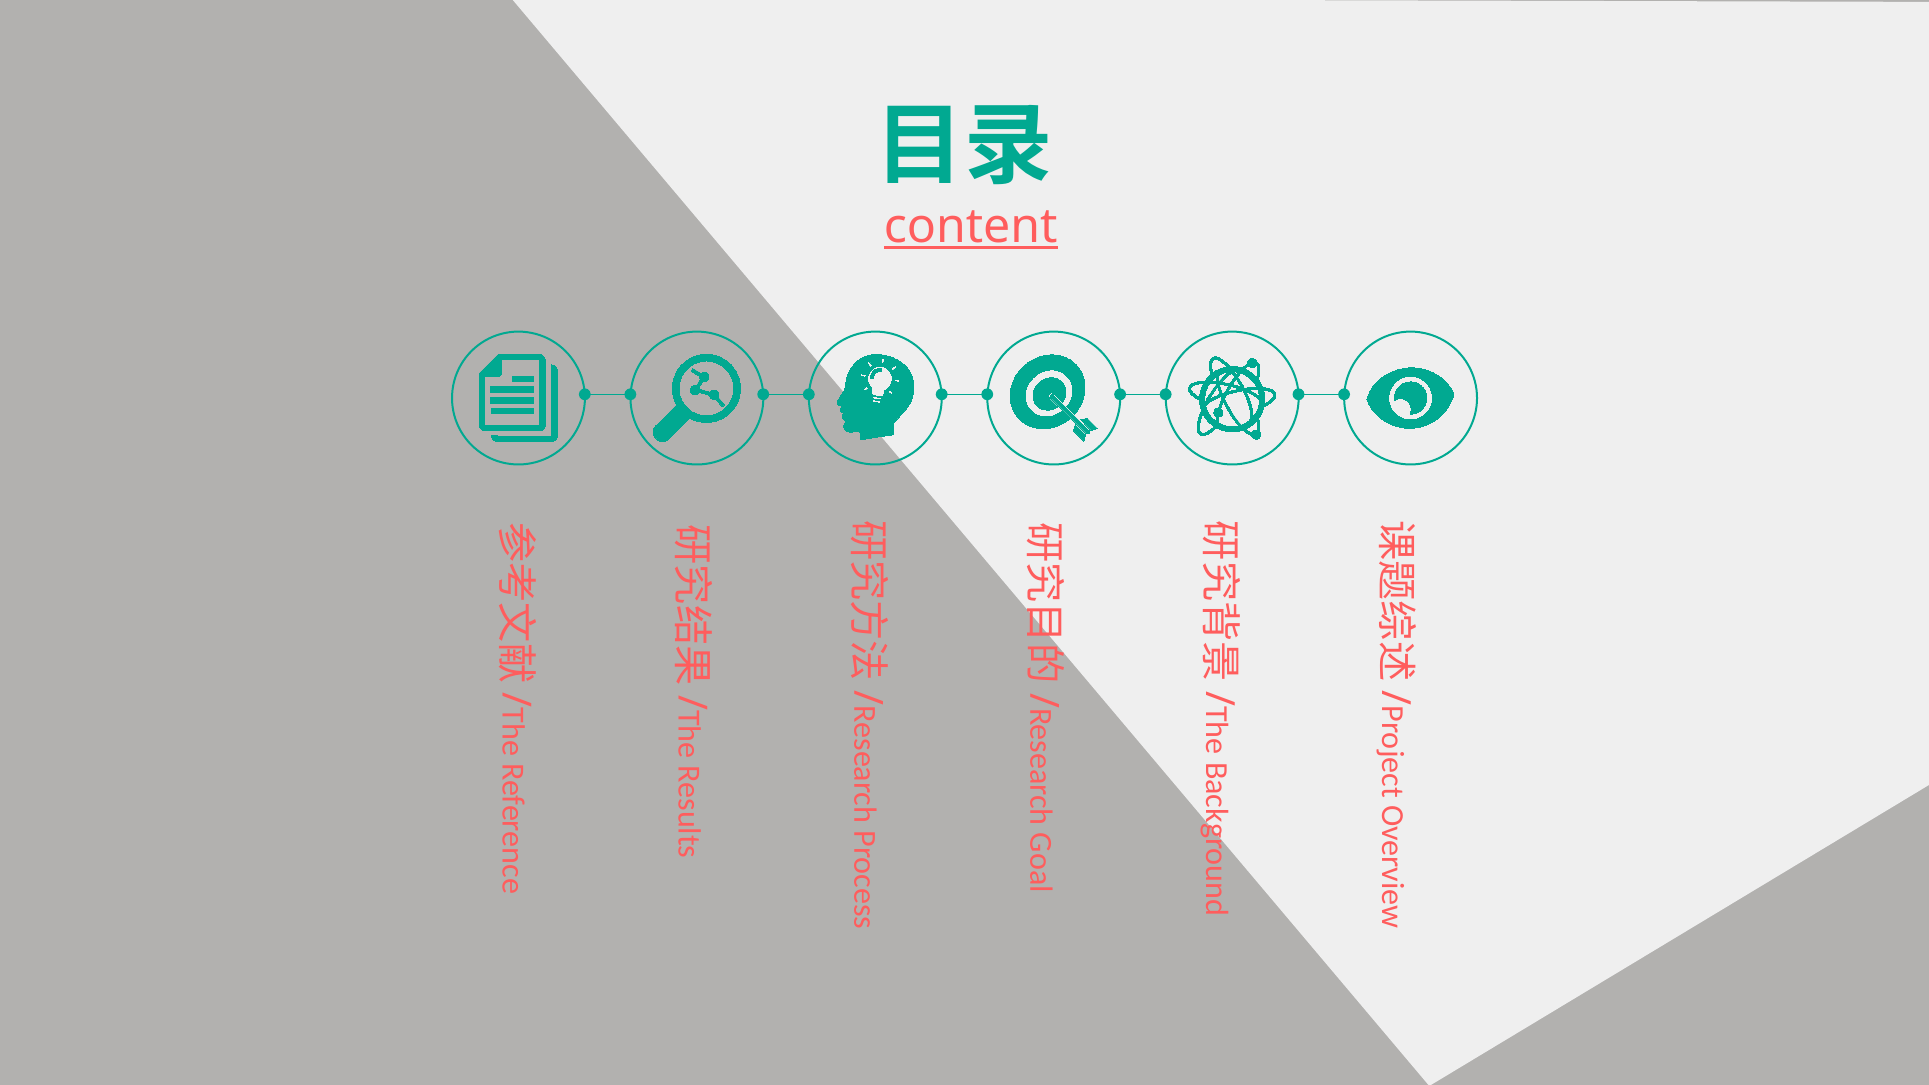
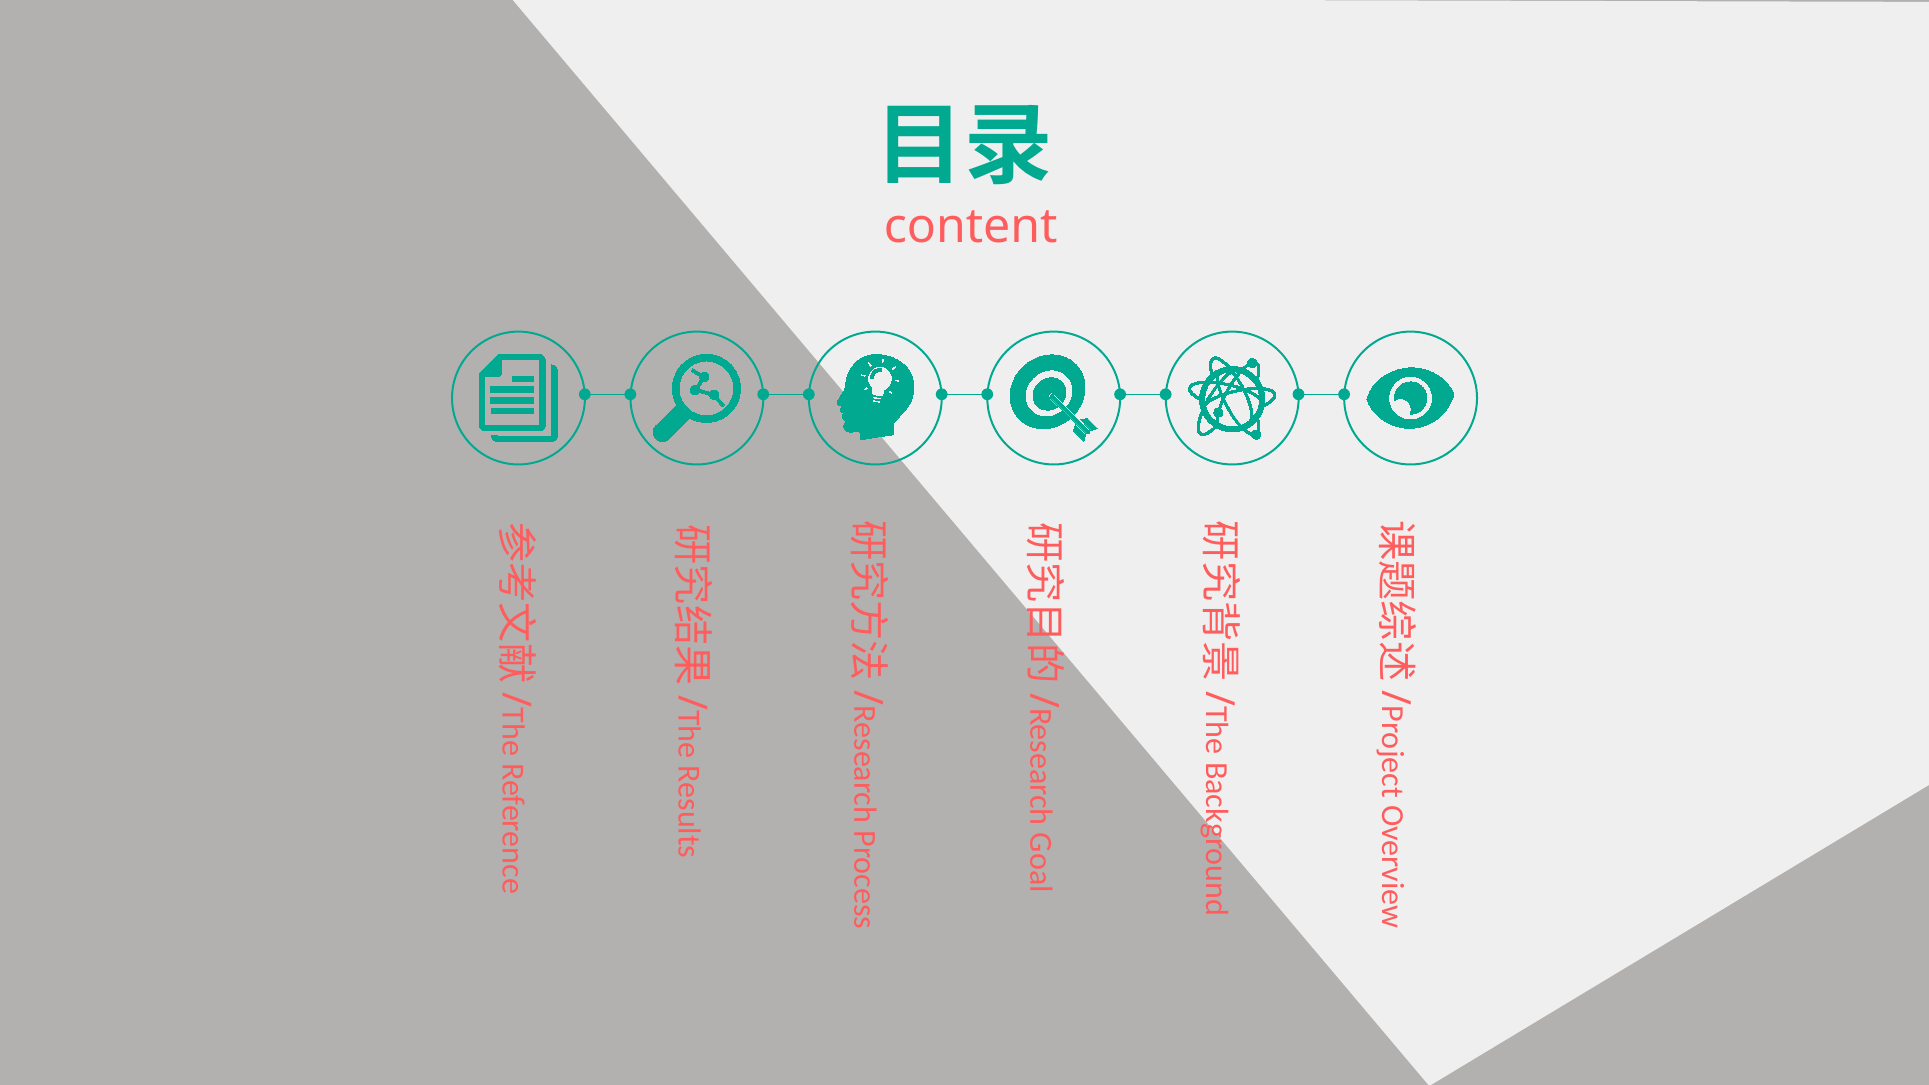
content underline: present -> none
